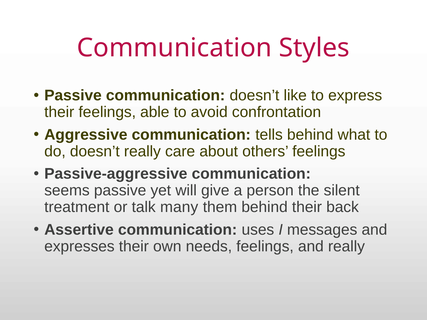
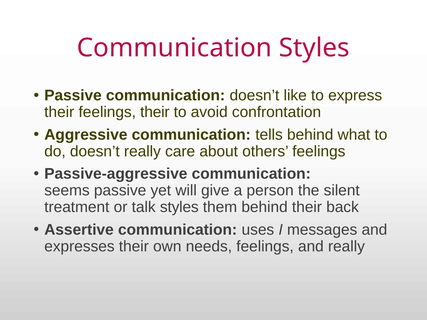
feelings able: able -> their
talk many: many -> styles
